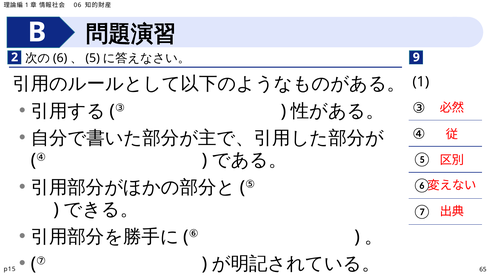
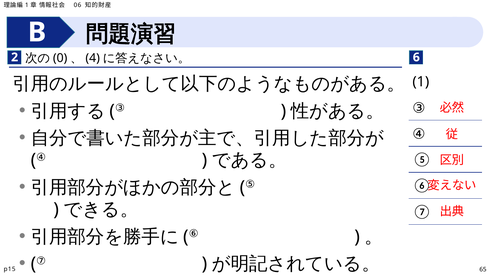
6: 6 -> 0
5: 5 -> 4
9: 9 -> 6
